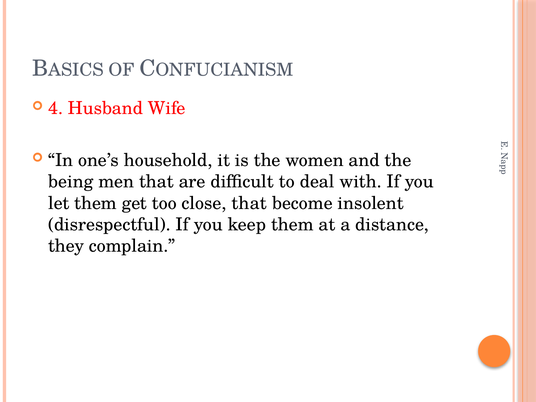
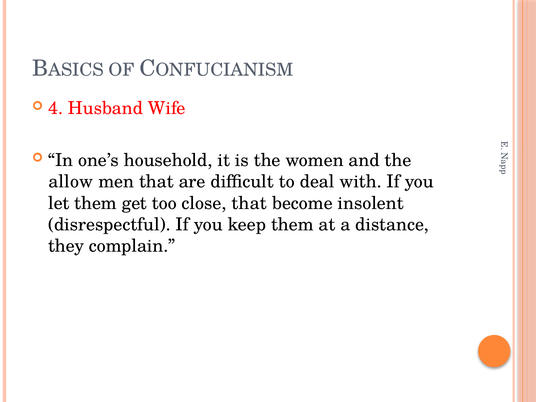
being: being -> allow
